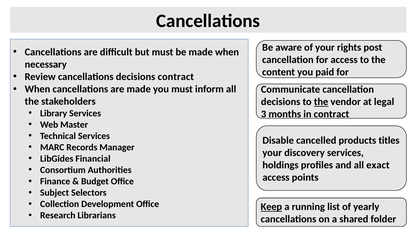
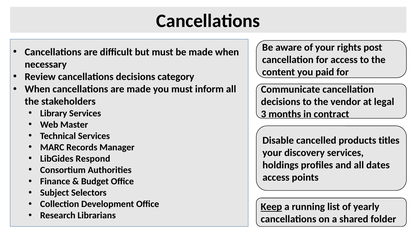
decisions contract: contract -> category
the at (321, 102) underline: present -> none
Financial: Financial -> Respond
exact: exact -> dates
